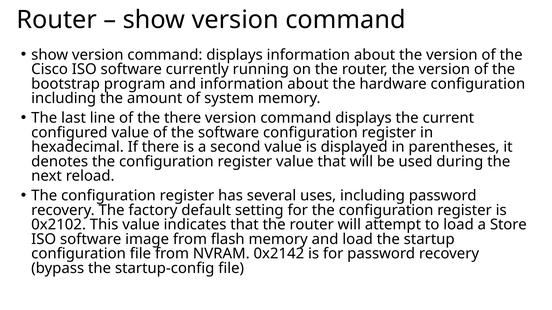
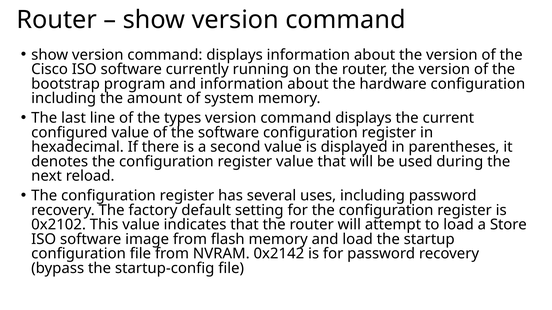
the there: there -> types
